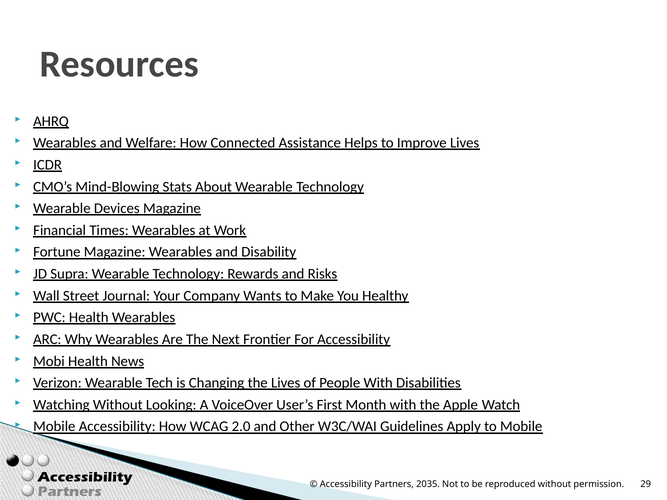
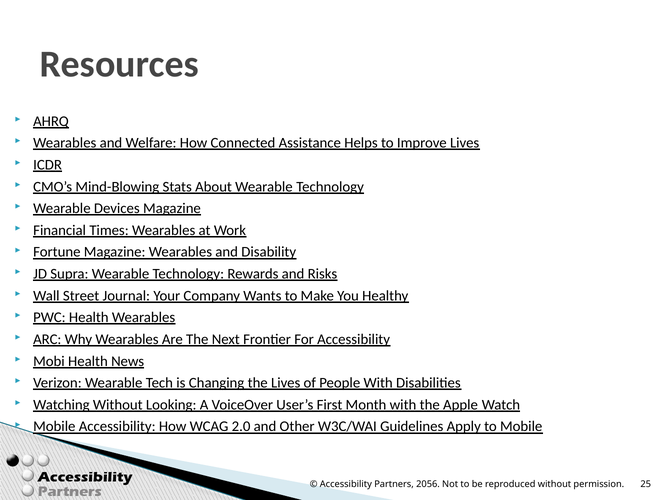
2035: 2035 -> 2056
29: 29 -> 25
